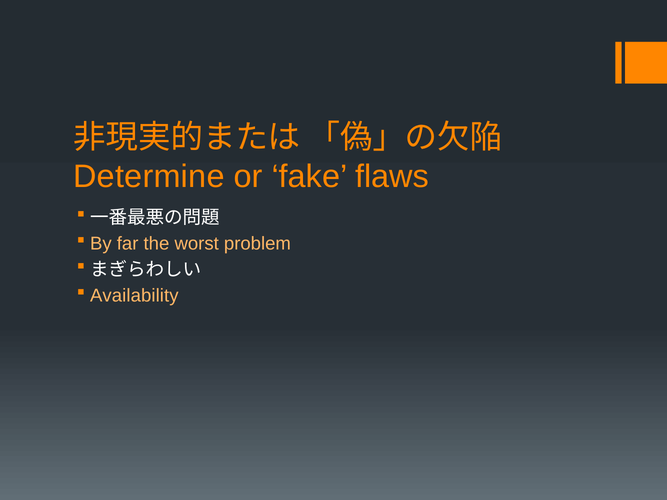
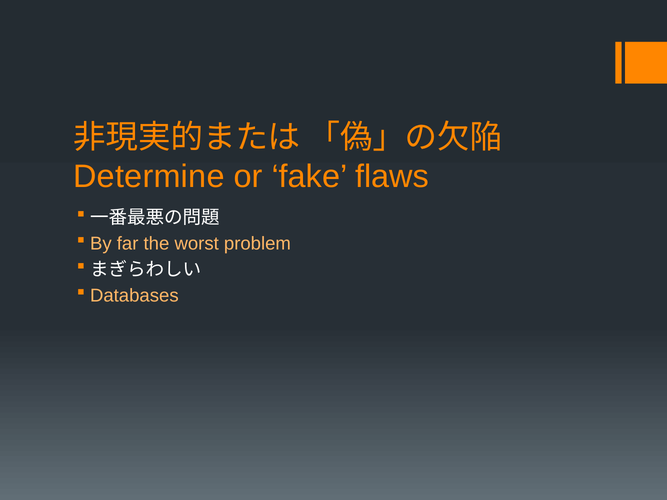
Availability: Availability -> Databases
